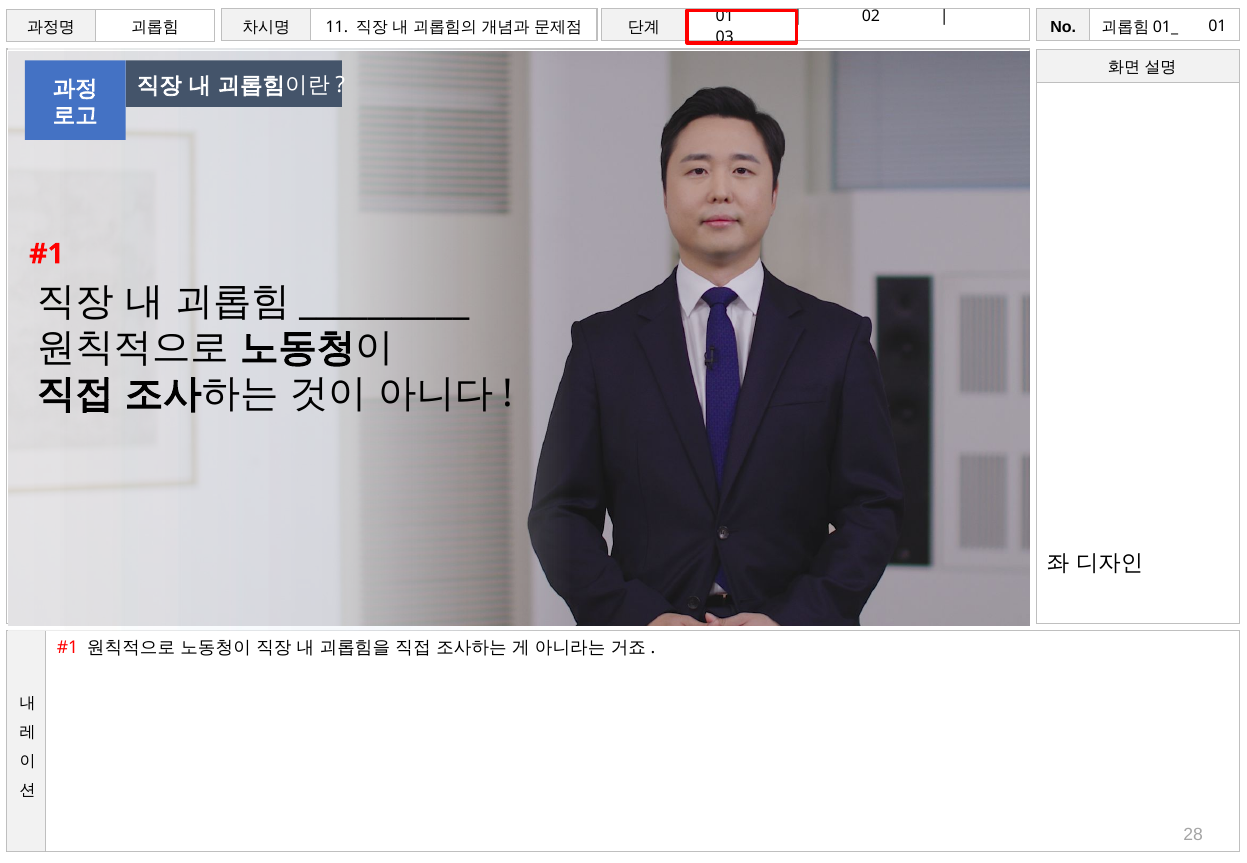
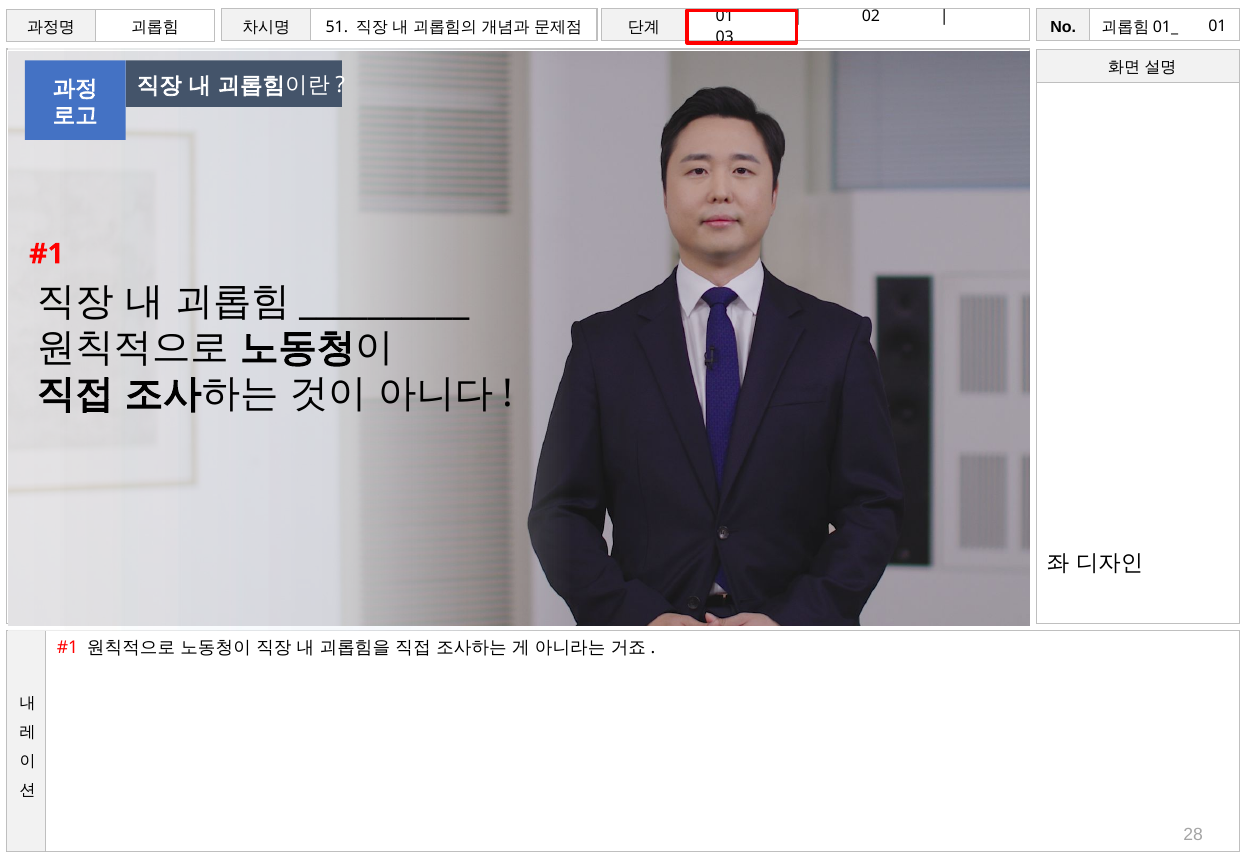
11: 11 -> 51
